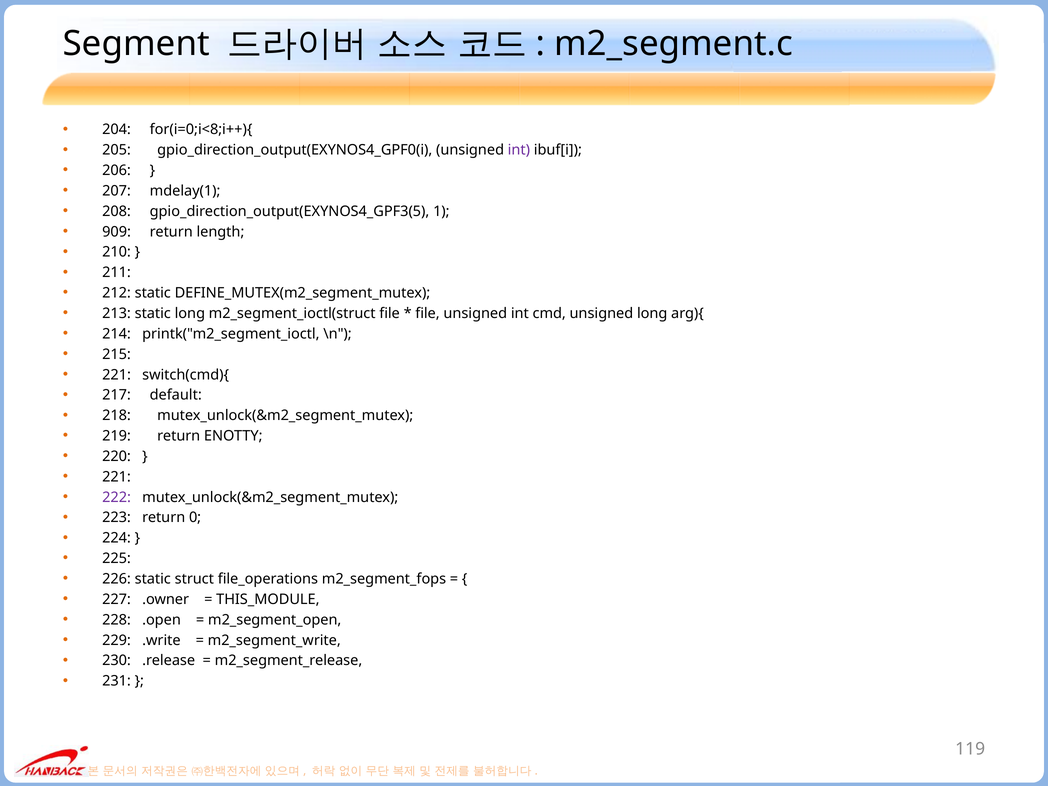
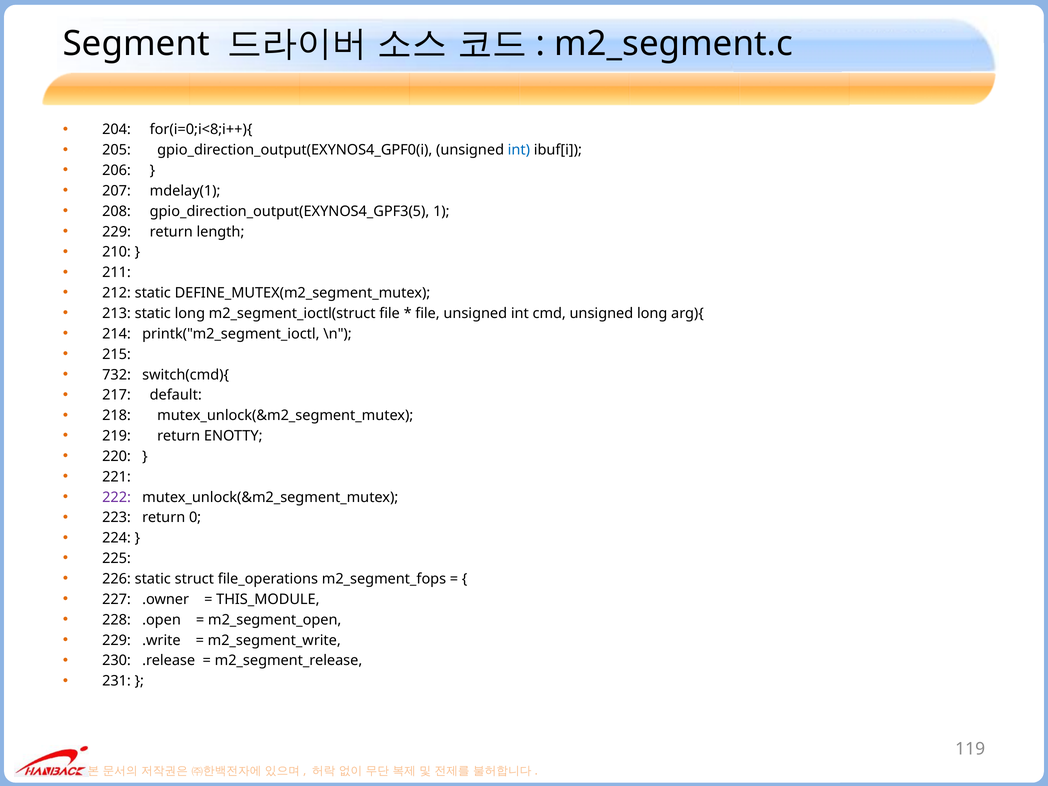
int at (519, 150) colour: purple -> blue
909 at (117, 232): 909 -> 229
221 at (117, 375): 221 -> 732
